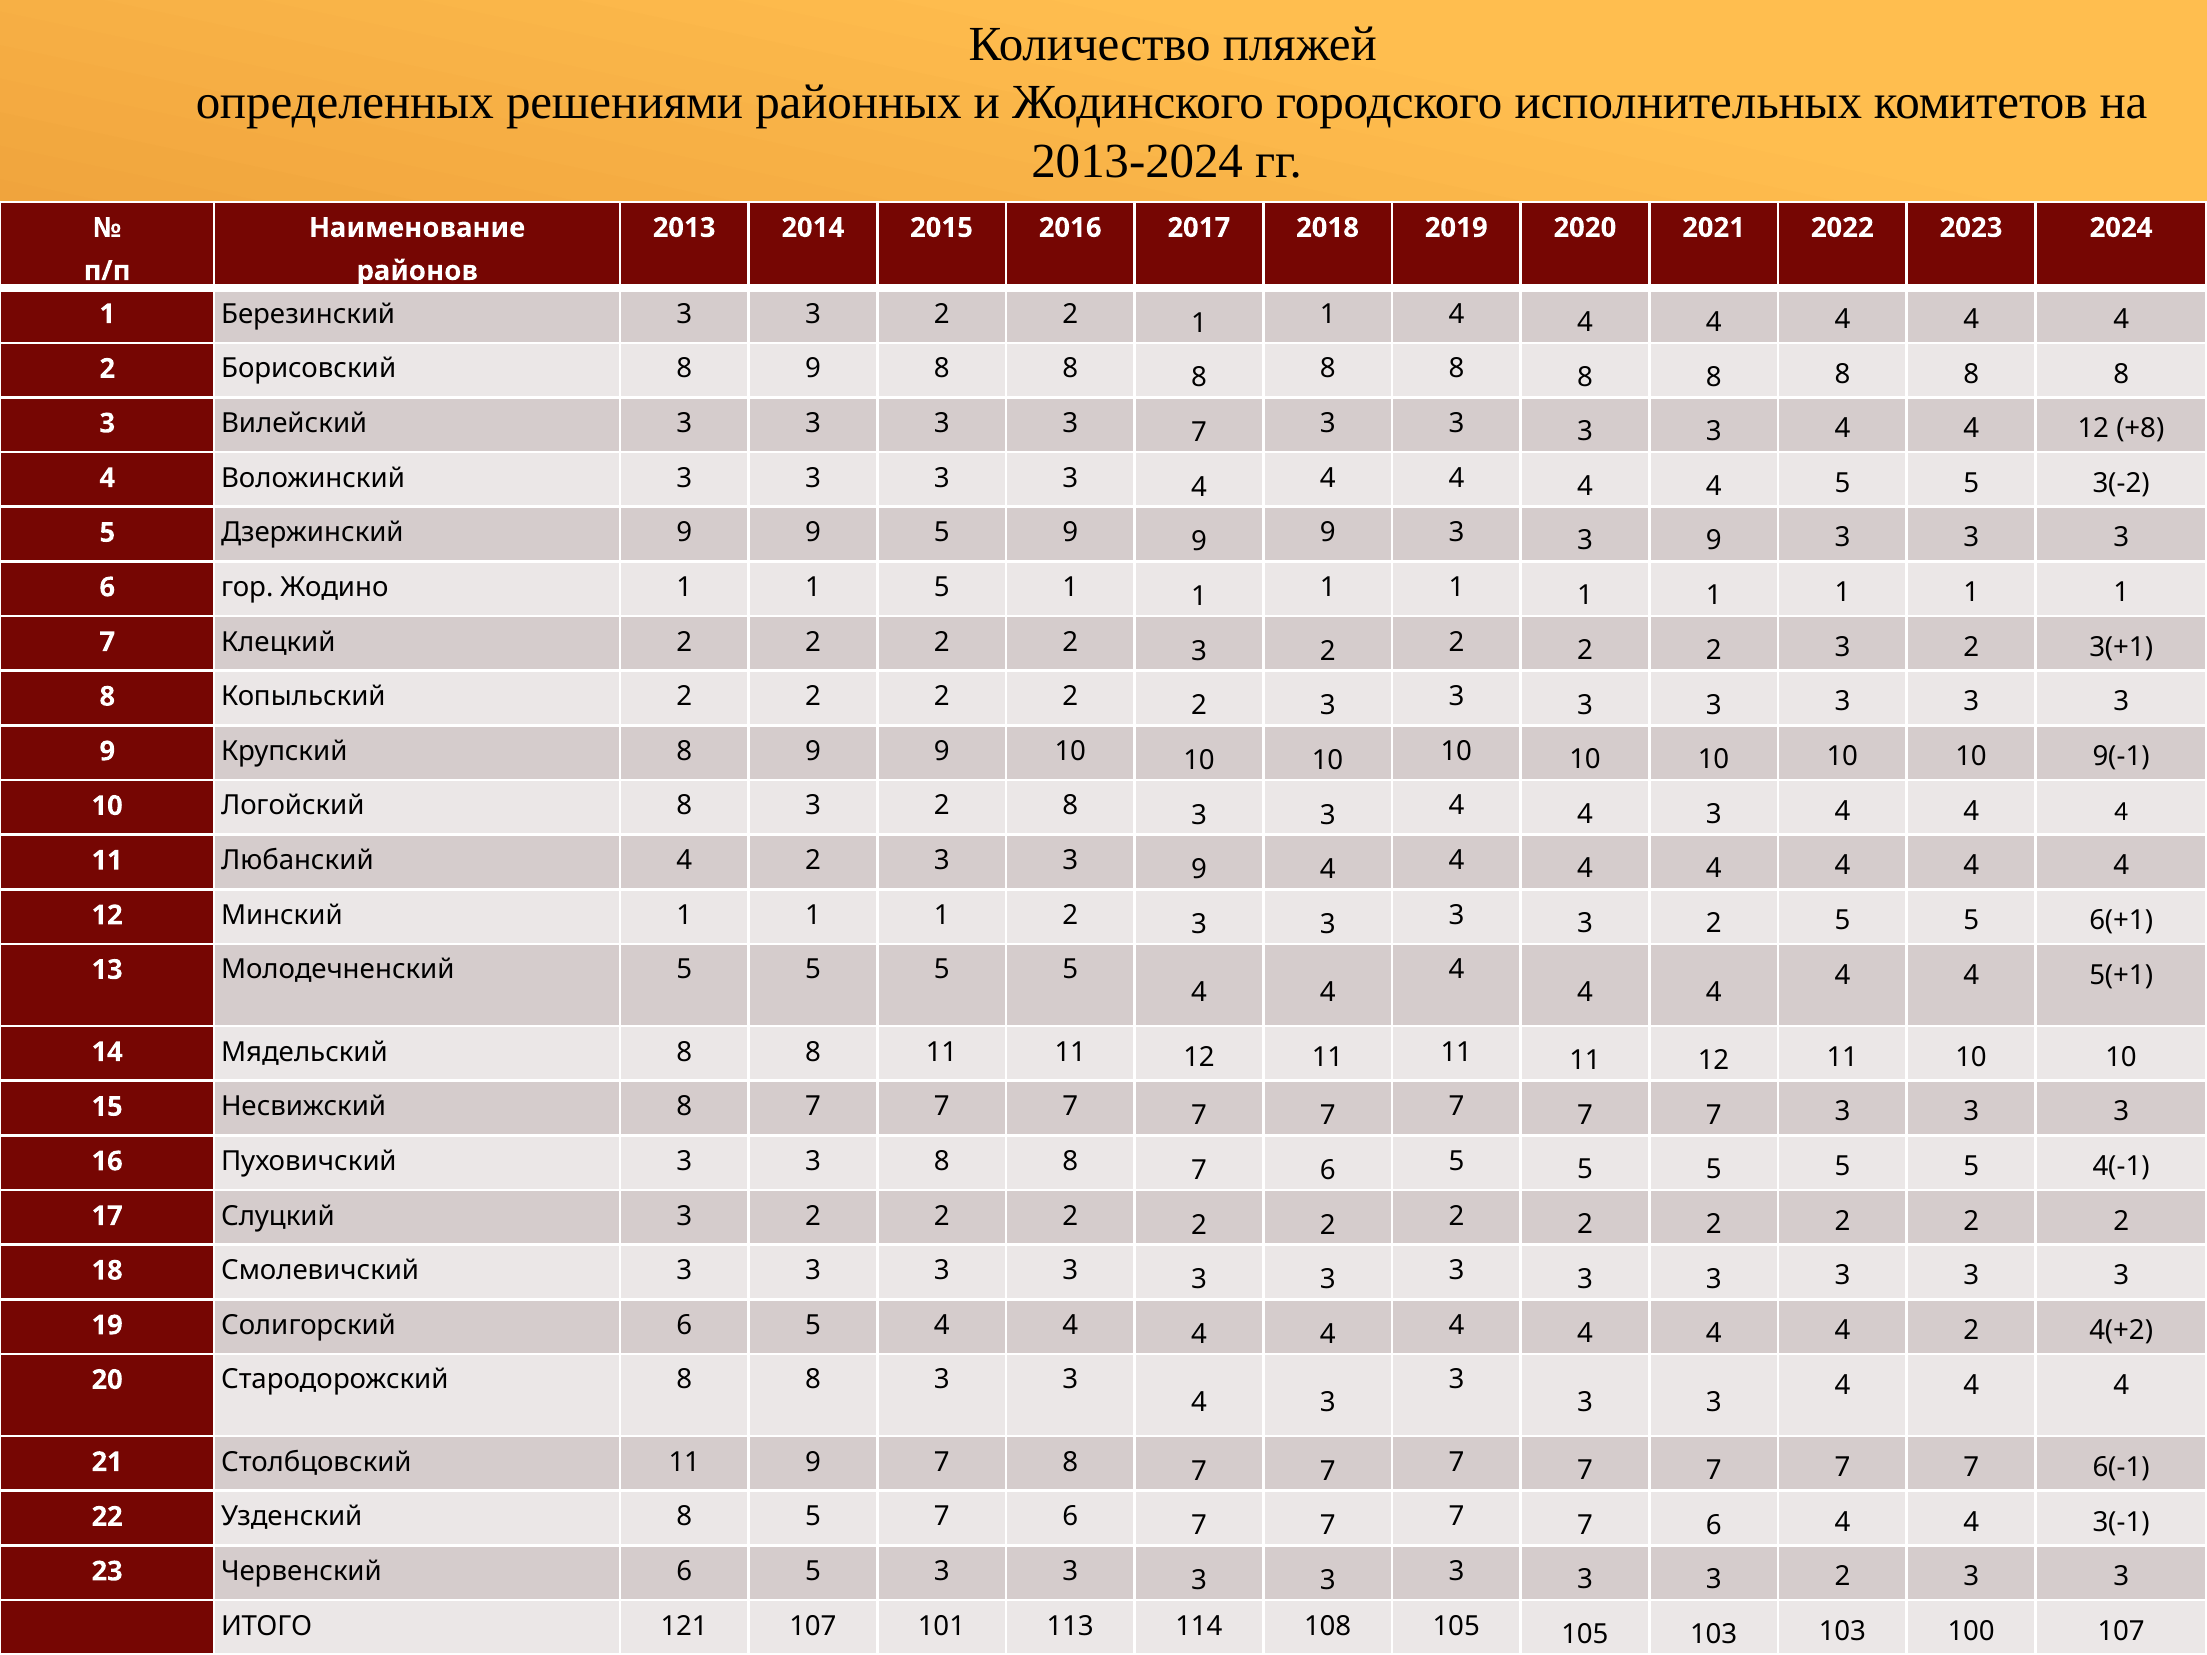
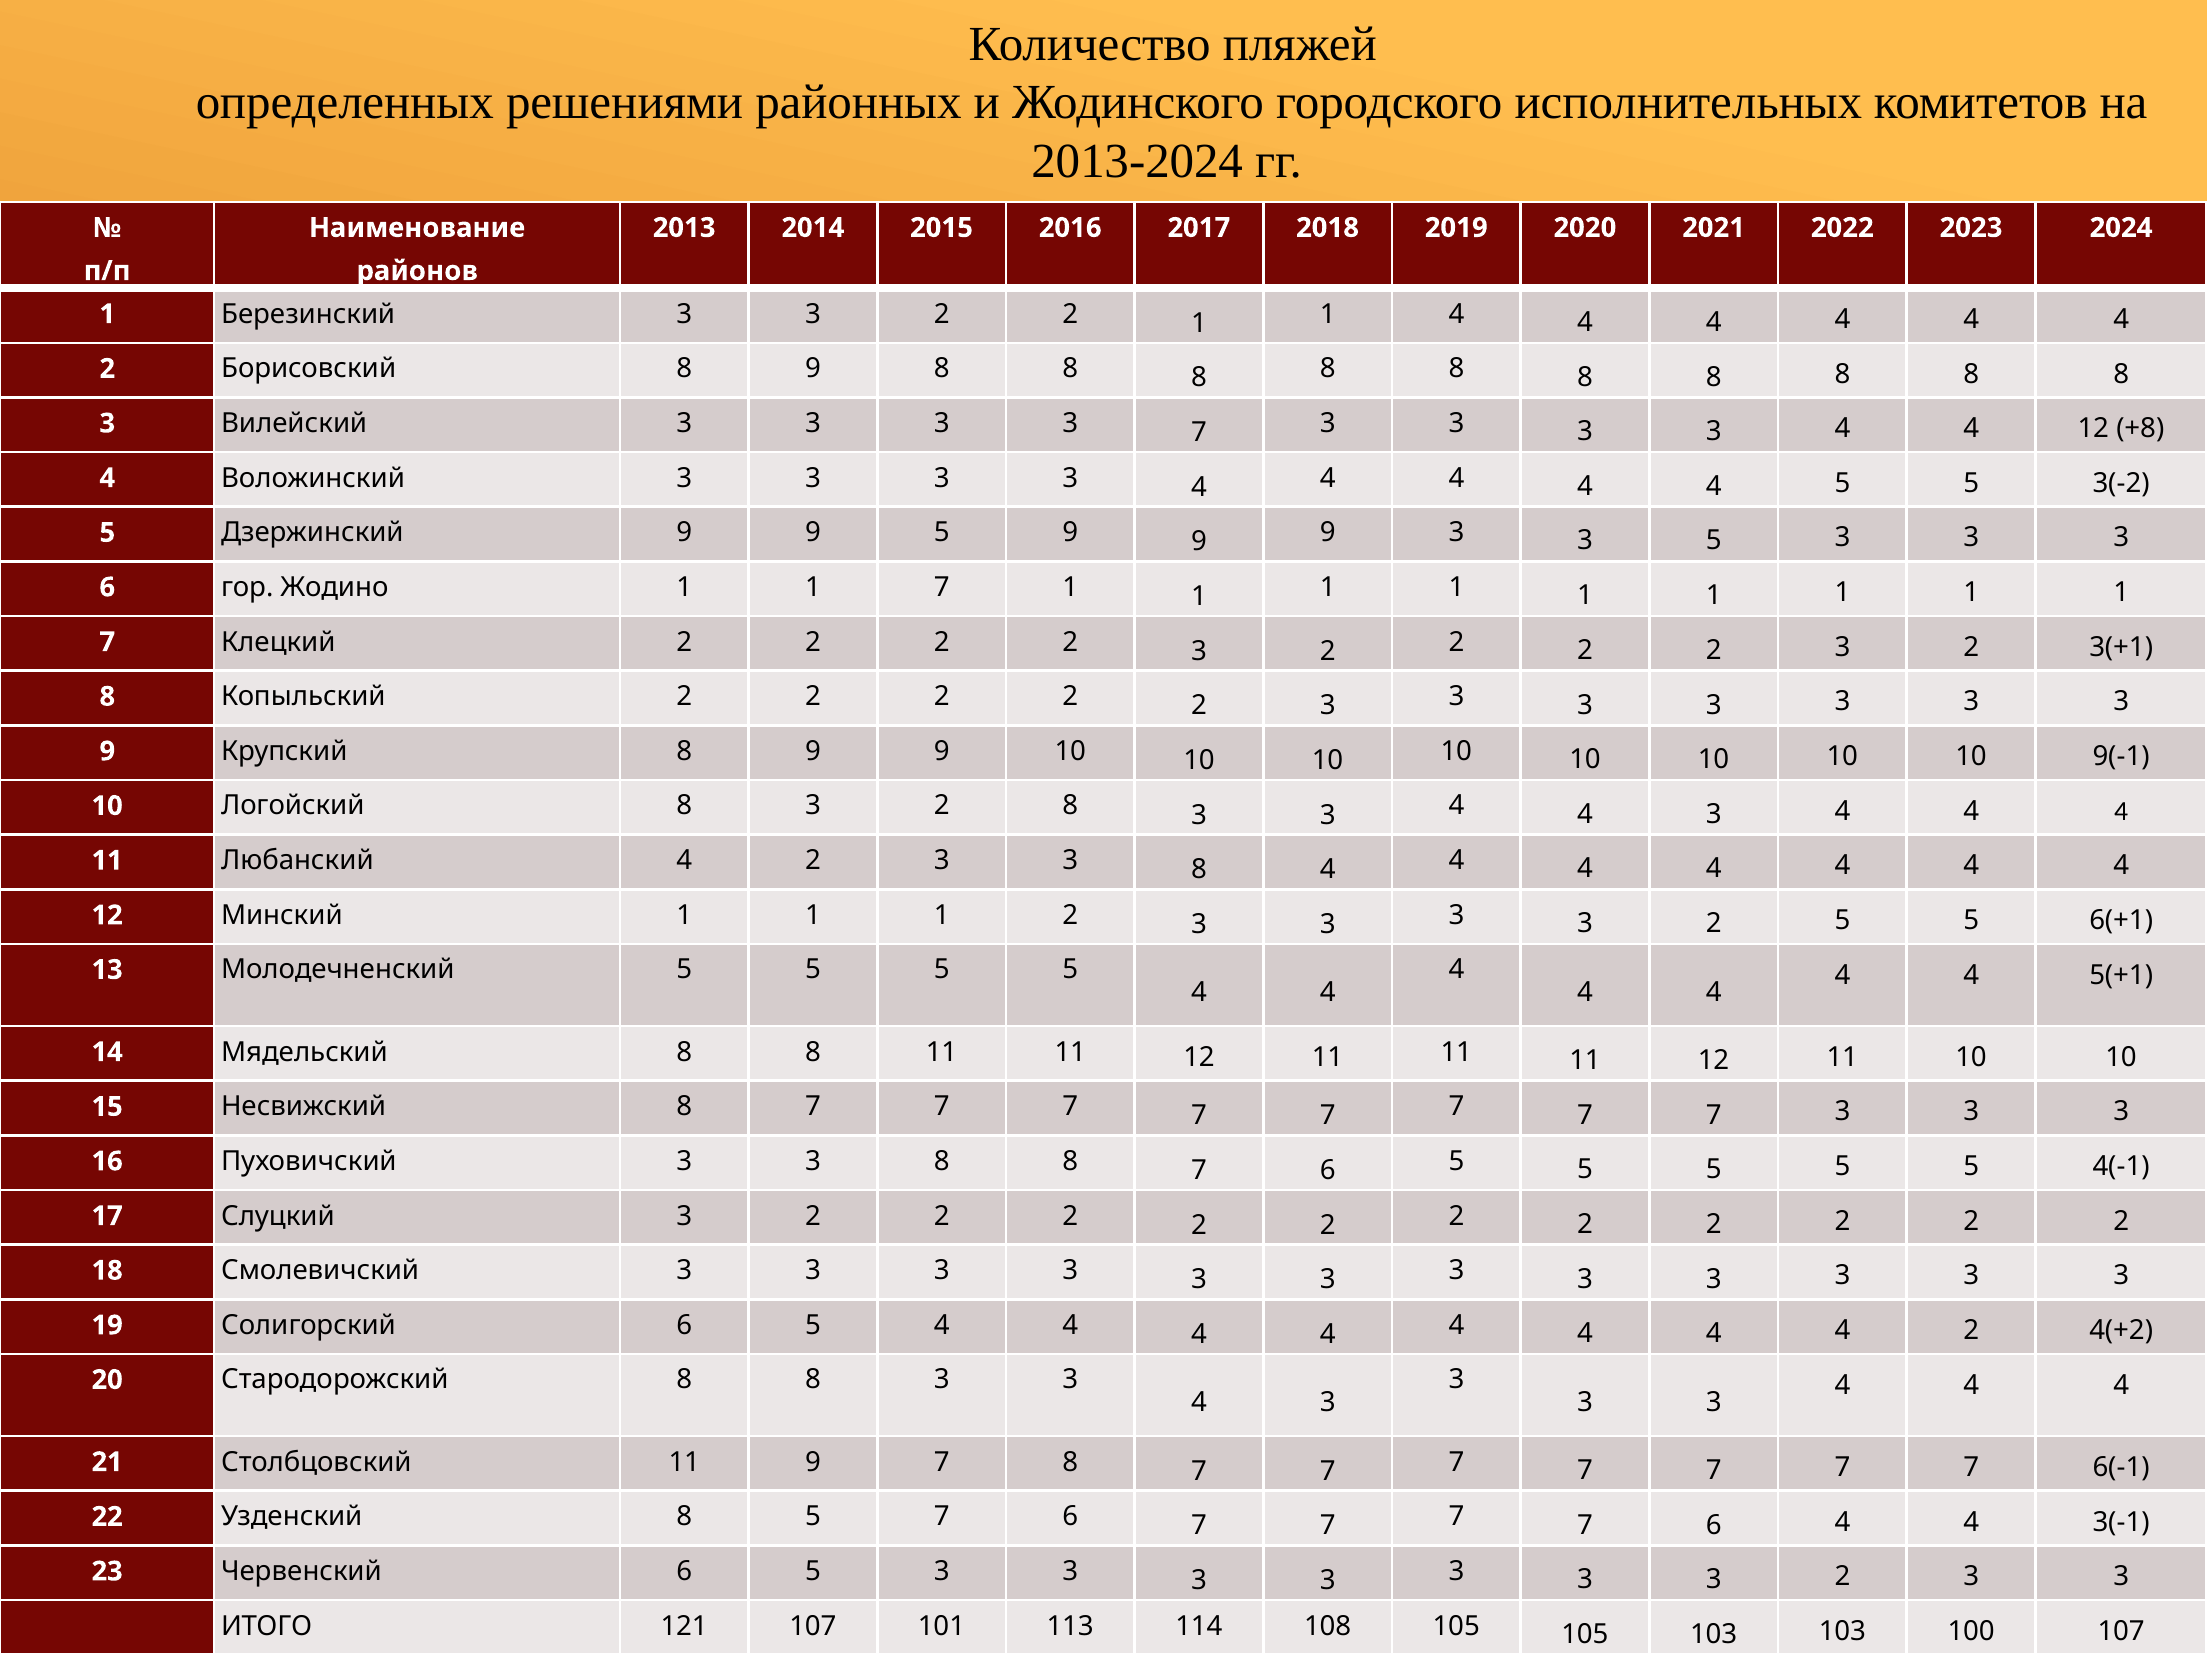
9 3 3 9: 9 -> 5
Жодино 1 1 5: 5 -> 7
2 3 3 9: 9 -> 8
